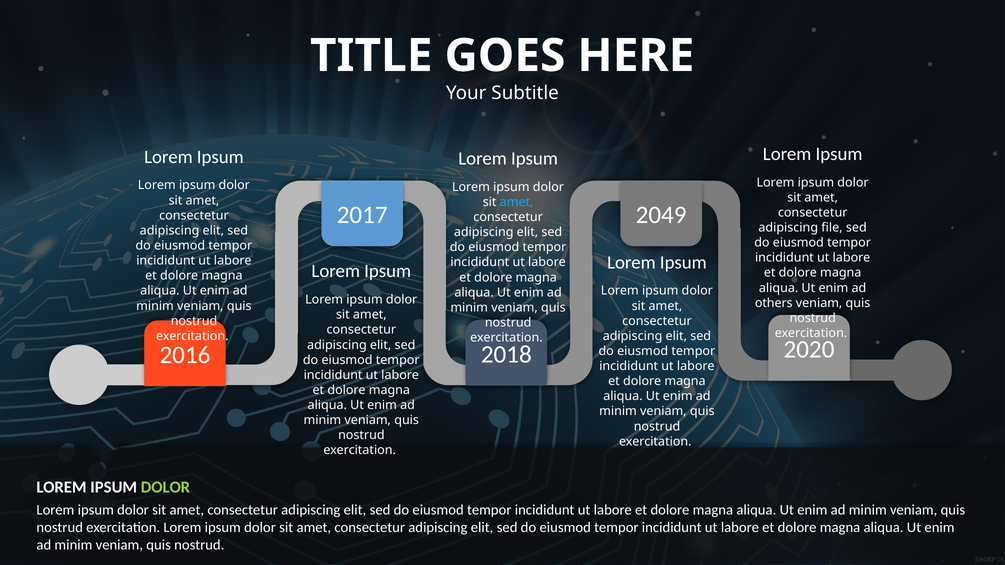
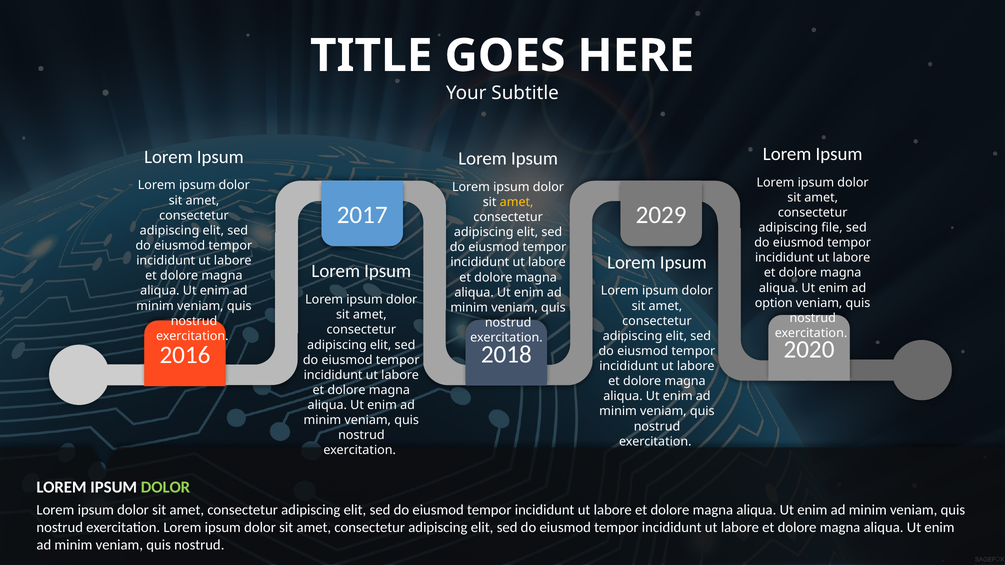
amet at (517, 202) colour: light blue -> yellow
2049: 2049 -> 2029
others: others -> option
